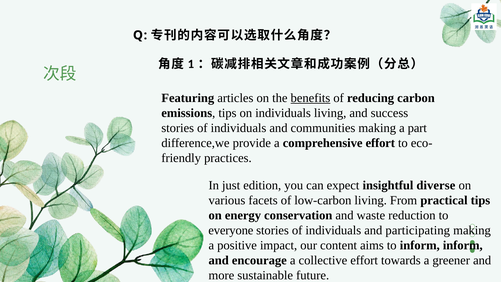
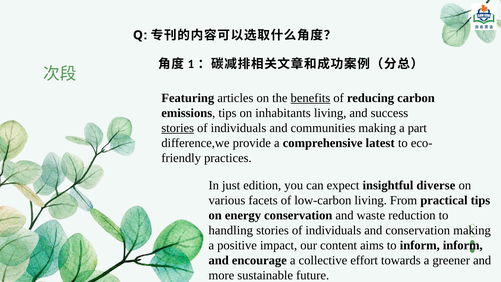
on individuals: individuals -> inhabitants
stories at (178, 128) underline: none -> present
comprehensive effort: effort -> latest
everyone: everyone -> handling
and participating: participating -> conservation
